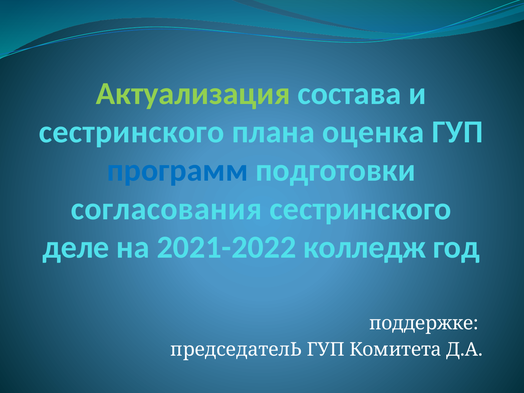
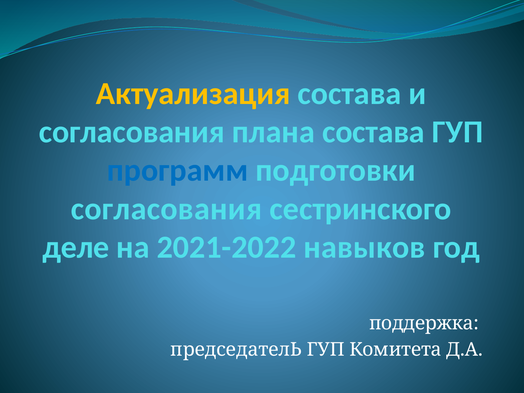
Актуализация colour: light green -> yellow
сестринского at (132, 132): сестринского -> согласования
плана оценка: оценка -> состава
колледж: колледж -> навыков
поддержке: поддержке -> поддержка
